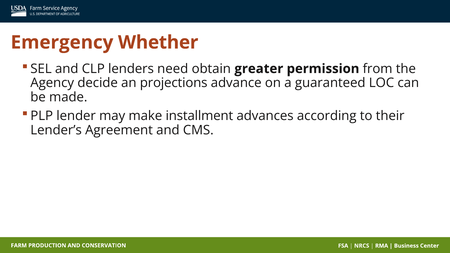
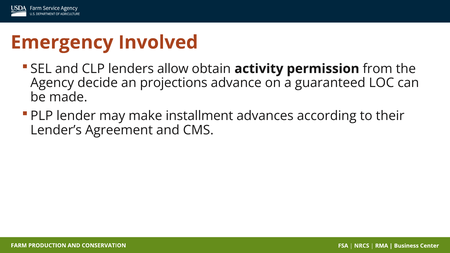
Whether: Whether -> Involved
need: need -> allow
greater: greater -> activity
